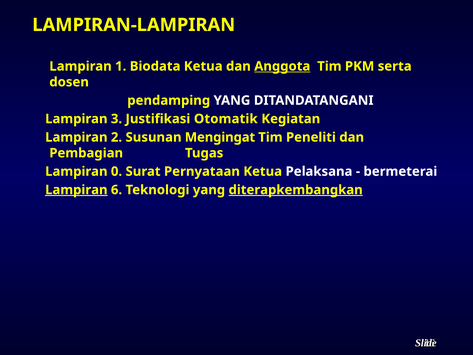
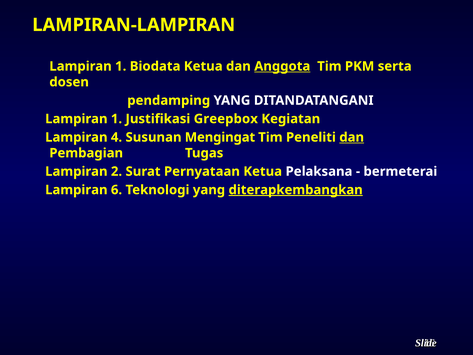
3 at (117, 119): 3 -> 1
Otomatik: Otomatik -> Greepbox
2: 2 -> 4
dan at (352, 137) underline: none -> present
0: 0 -> 2
Lampiran at (76, 190) underline: present -> none
